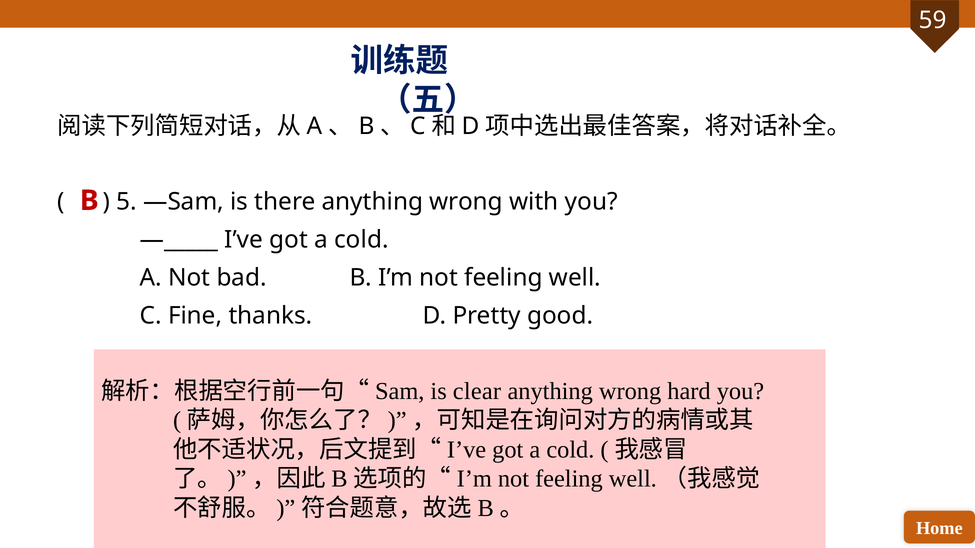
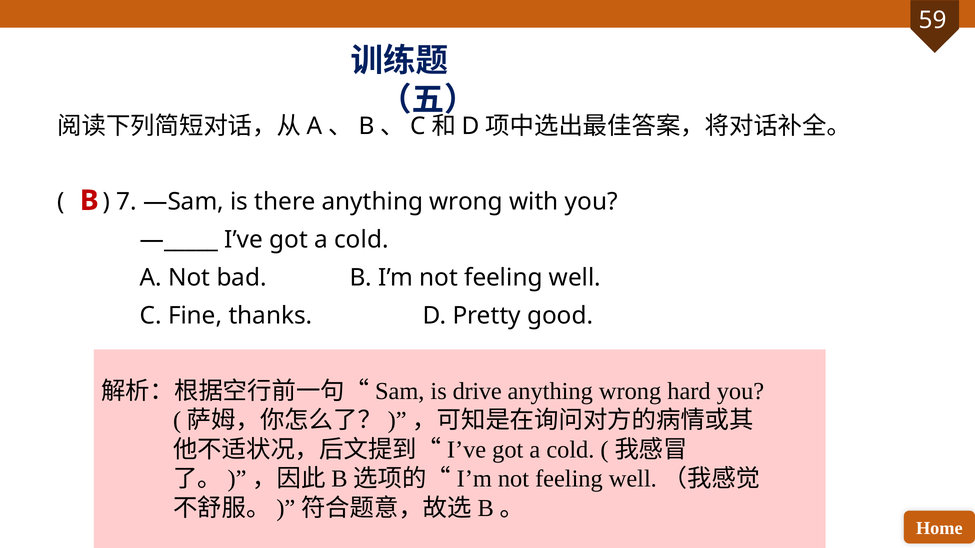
5: 5 -> 7
clear: clear -> drive
